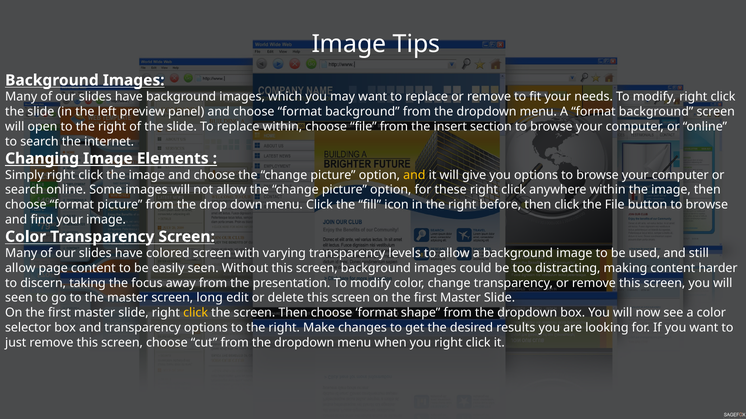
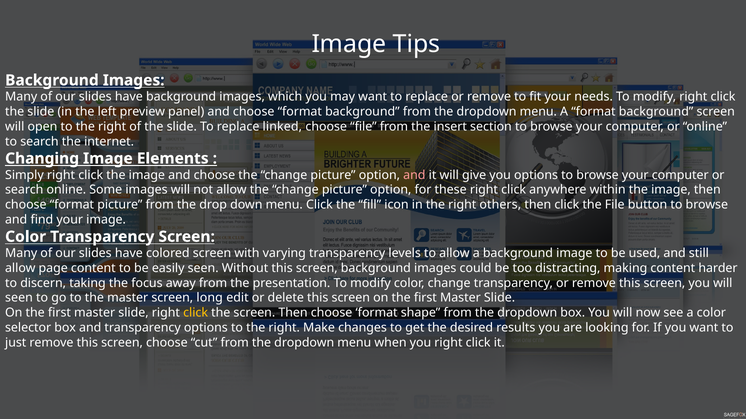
replace within: within -> linked
and at (414, 175) colour: yellow -> pink
before: before -> others
